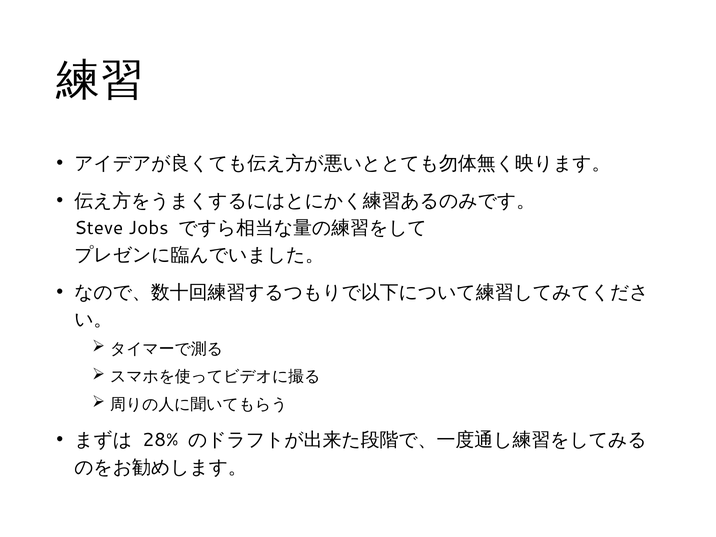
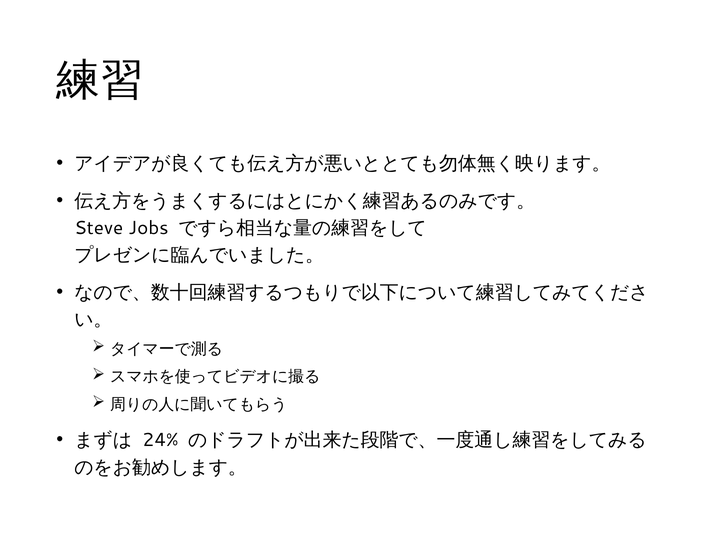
28%: 28% -> 24%
